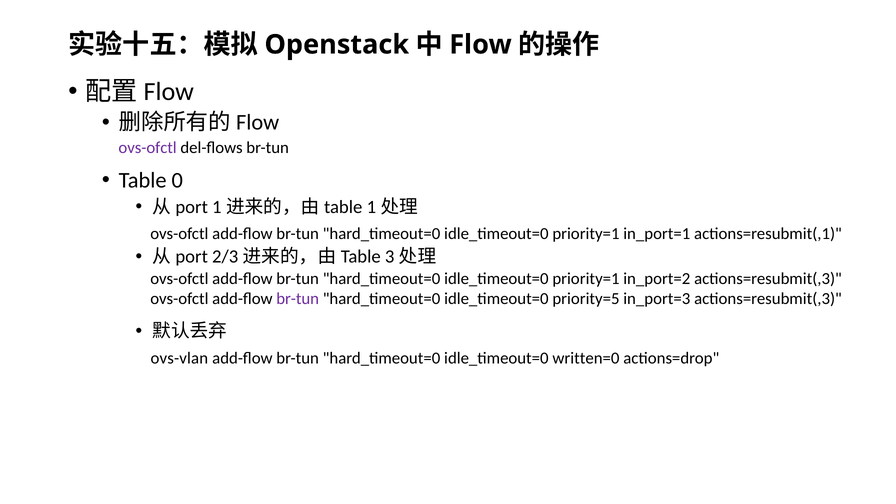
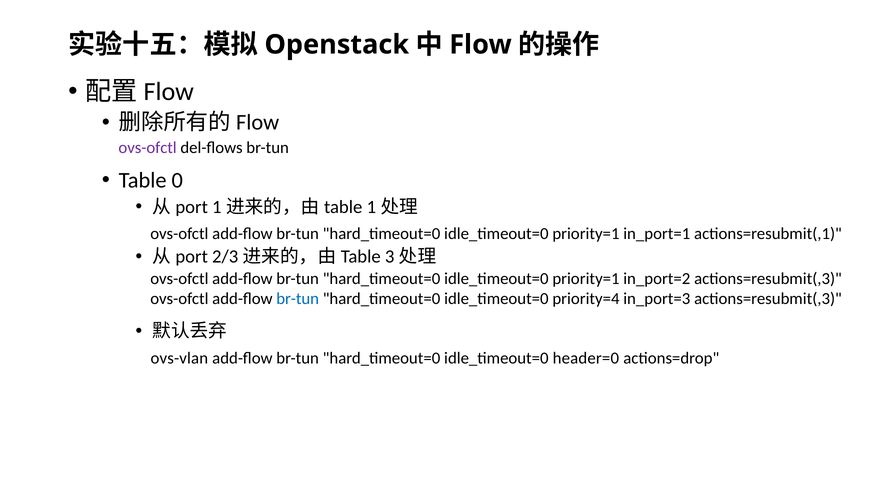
br-tun at (298, 299) colour: purple -> blue
priority=5: priority=5 -> priority=4
written=0: written=0 -> header=0
